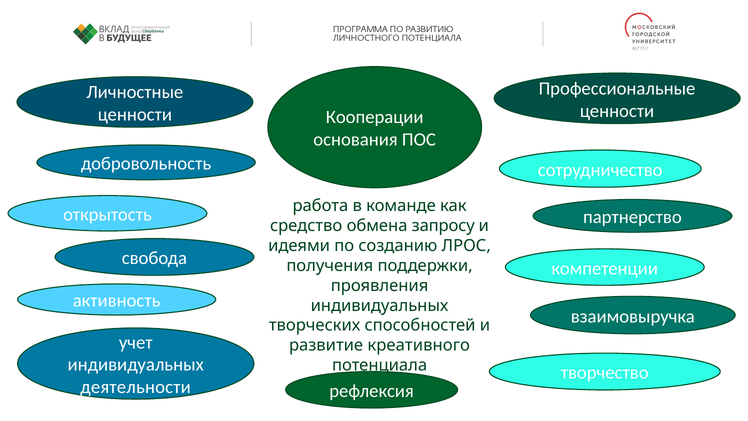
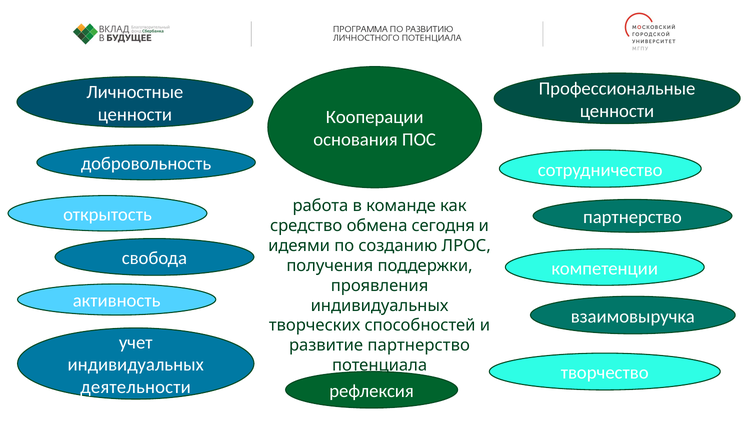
запросу: запросу -> сегодня
развитие креативного: креативного -> партнерство
